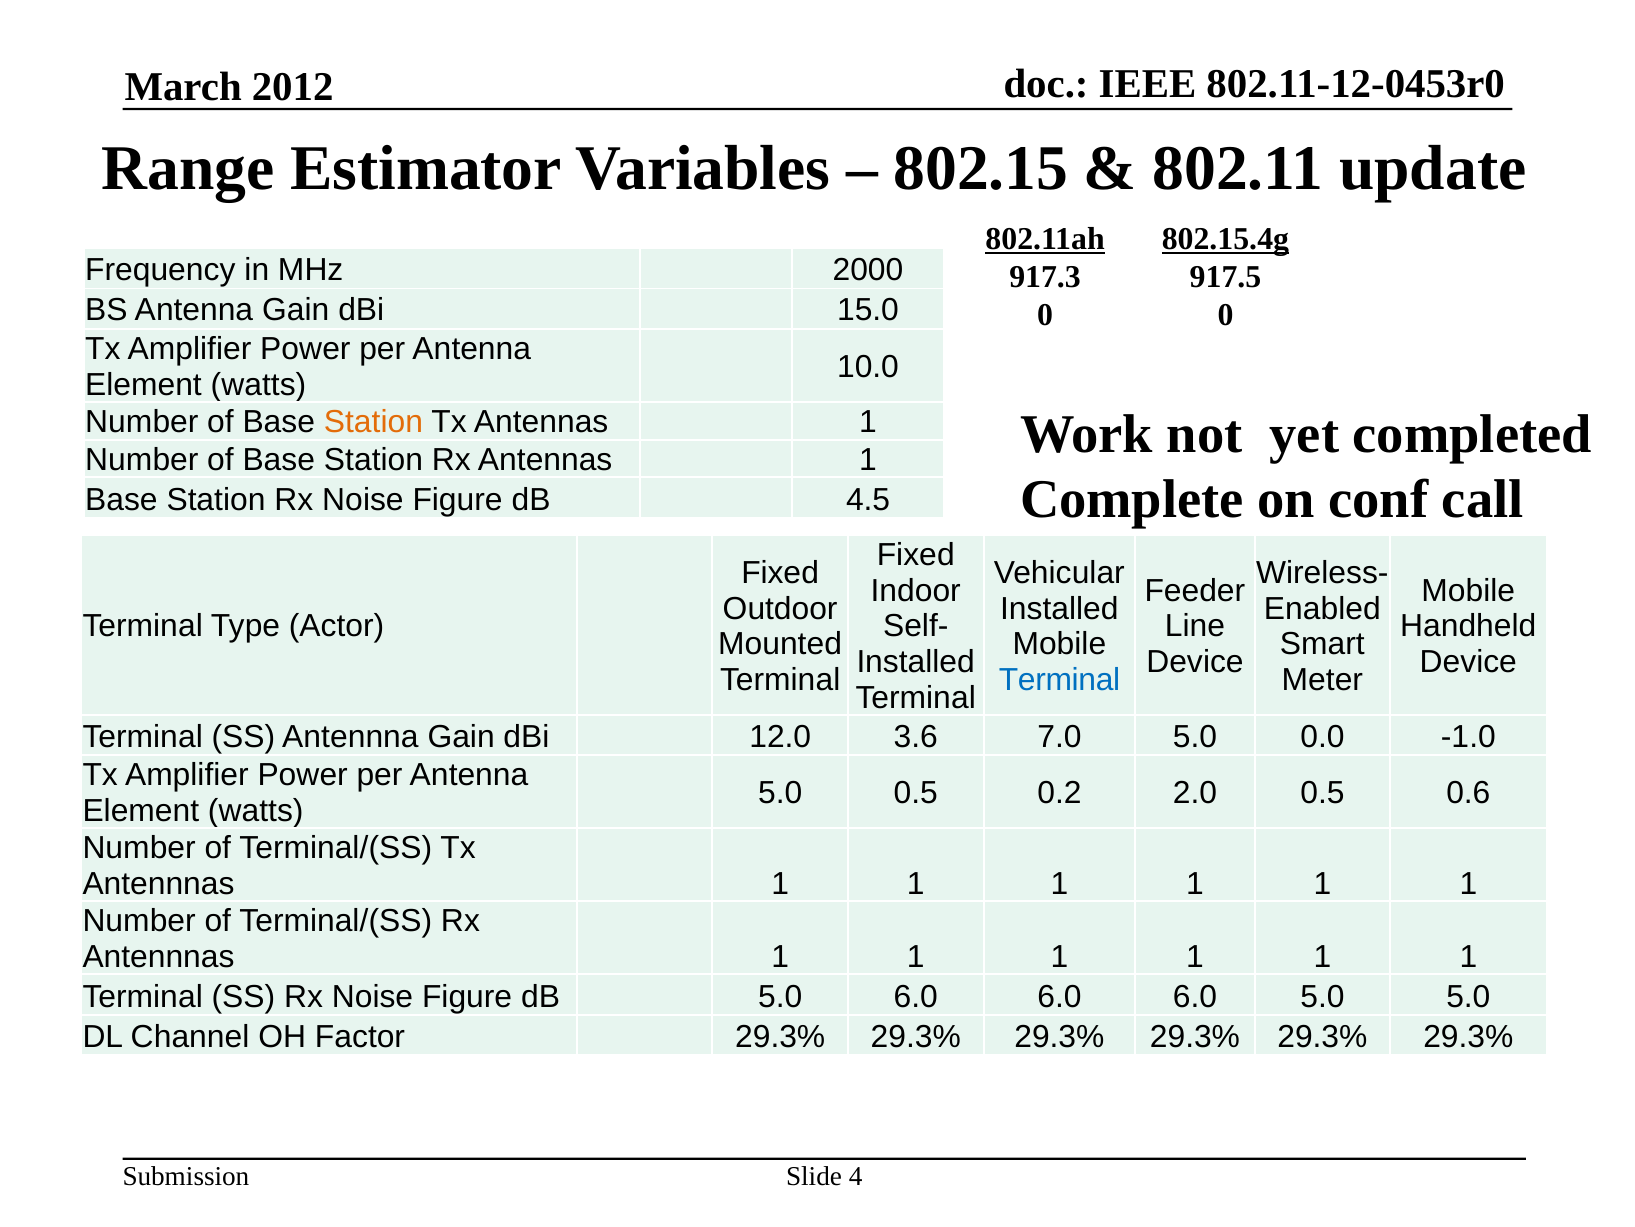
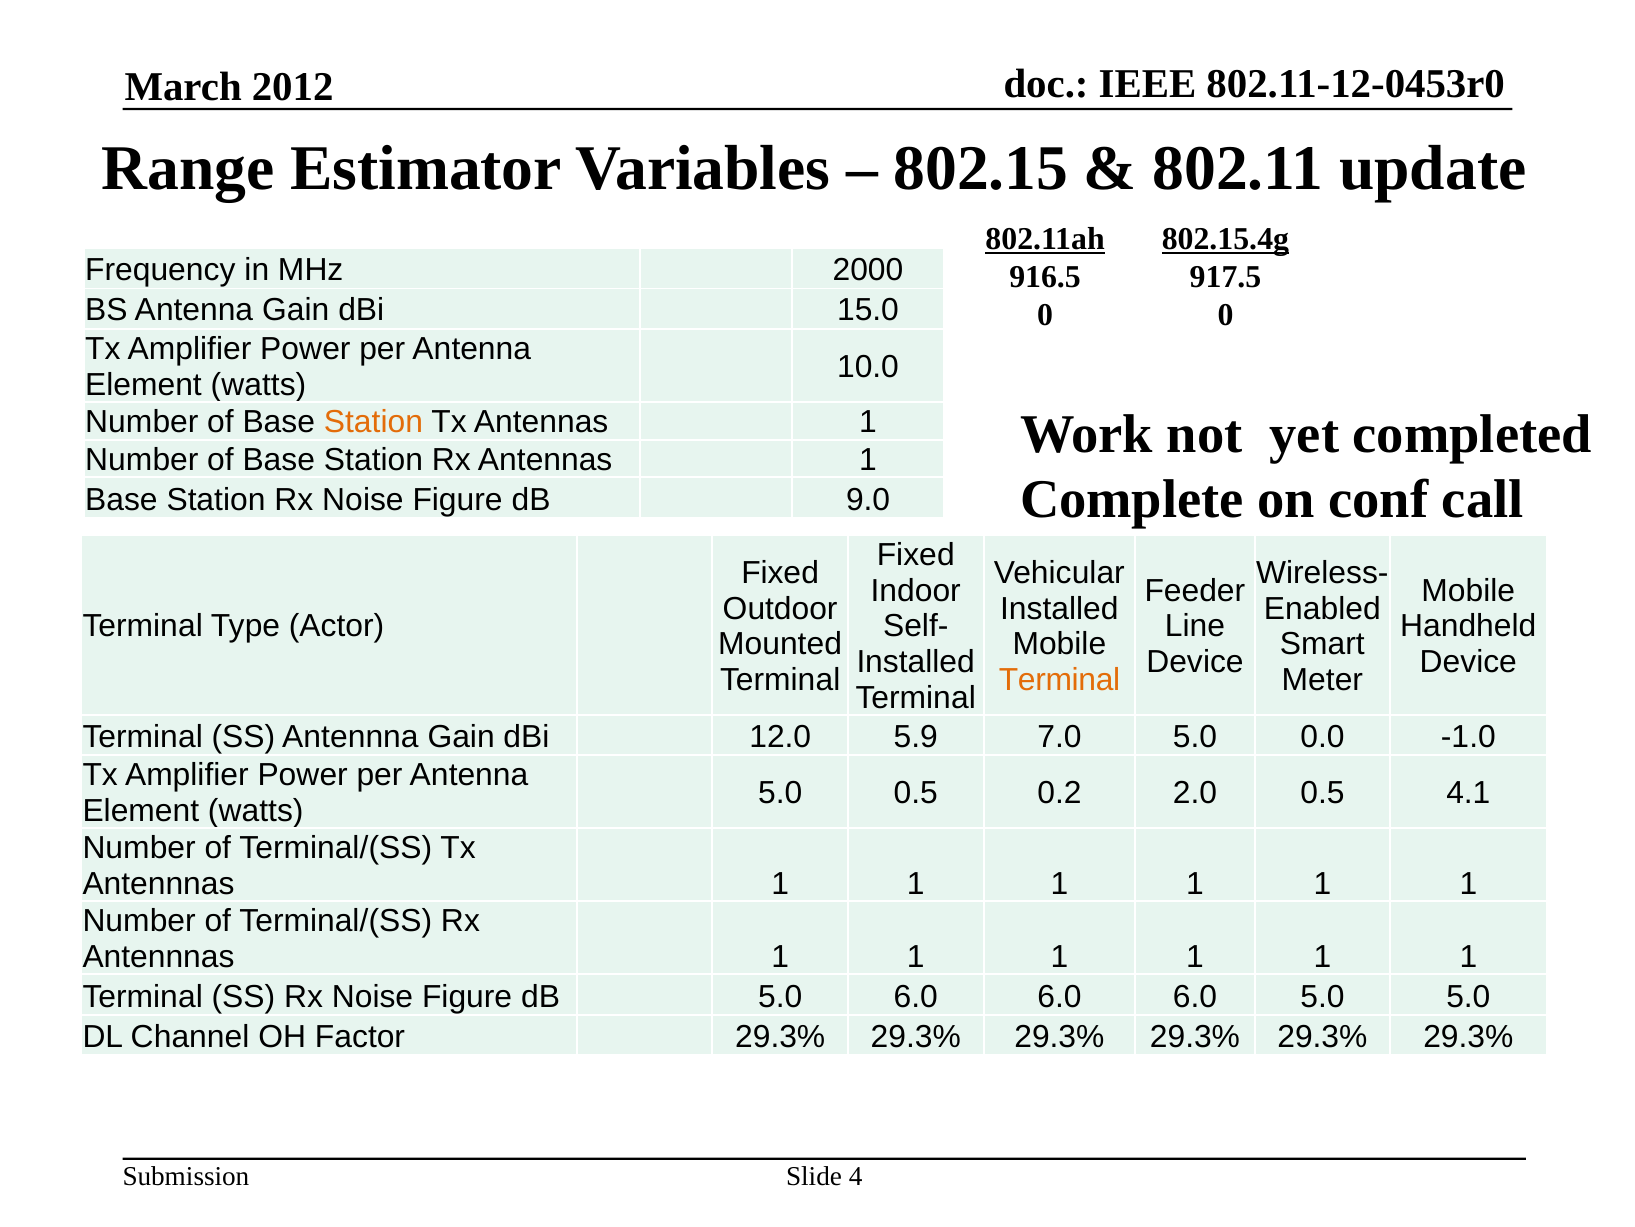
917.3: 917.3 -> 916.5
4.5: 4.5 -> 9.0
Terminal at (1060, 680) colour: blue -> orange
3.6: 3.6 -> 5.9
0.6: 0.6 -> 4.1
